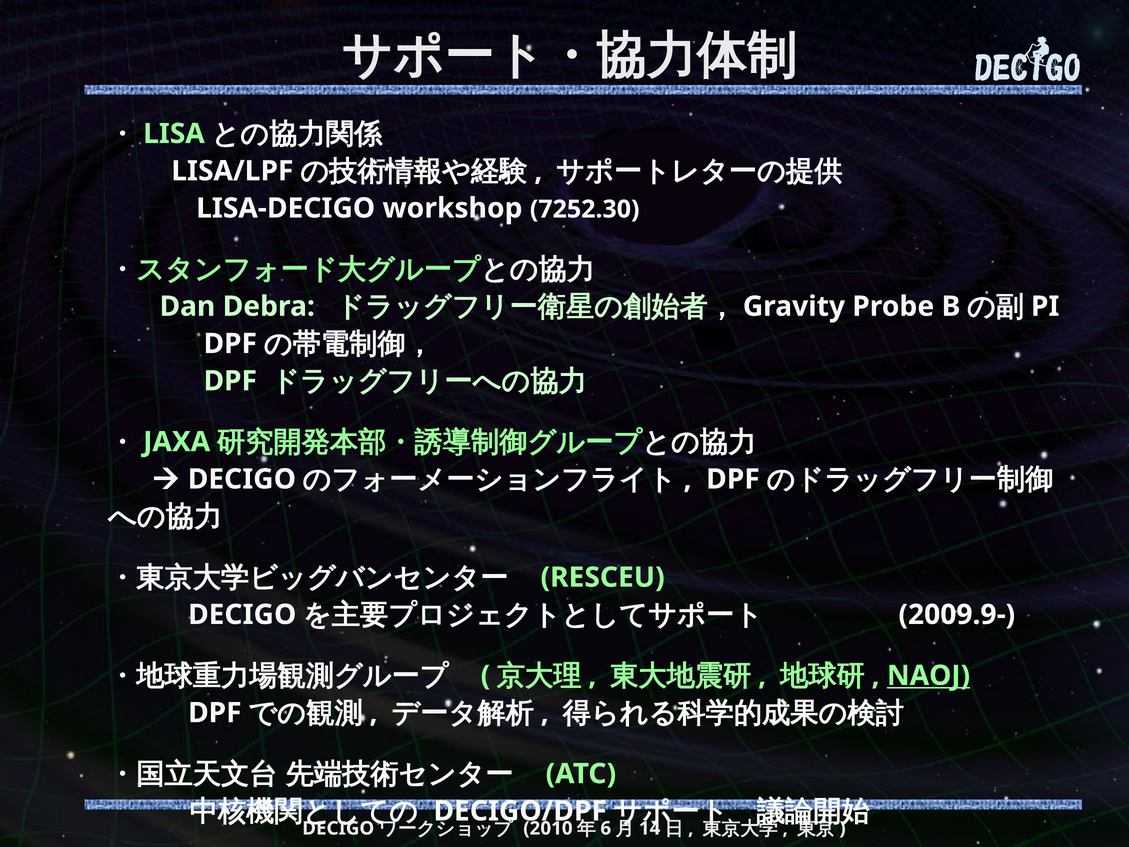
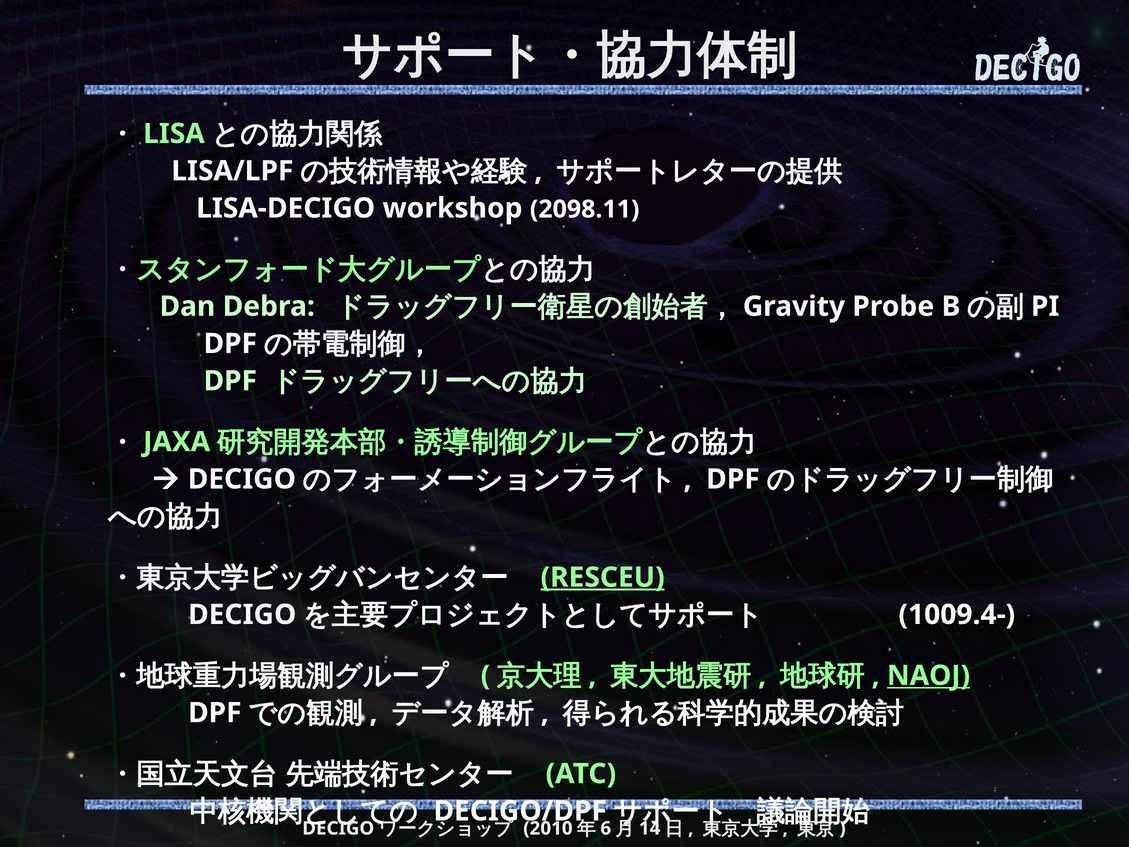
7252.30: 7252.30 -> 2098.11
RESCEU underline: none -> present
2009.9-: 2009.9- -> 1009.4-
